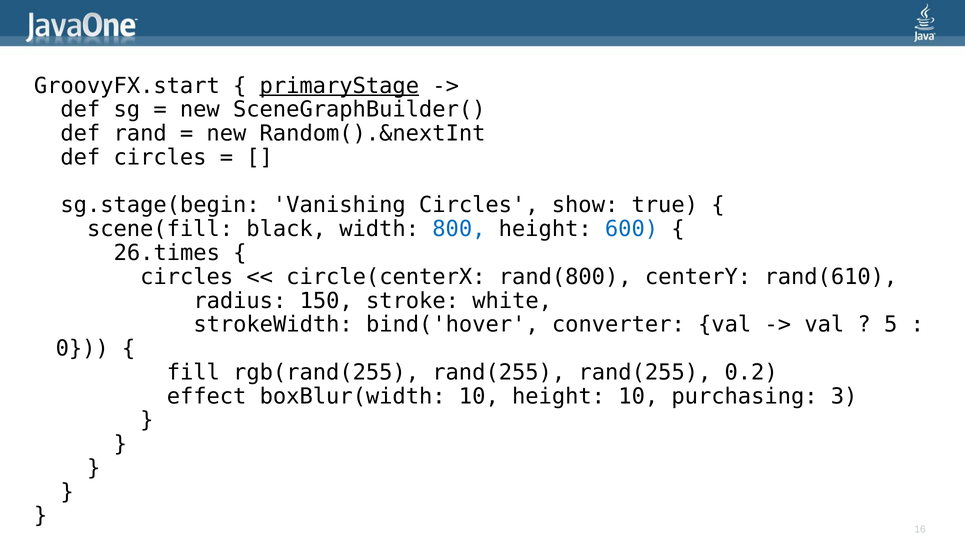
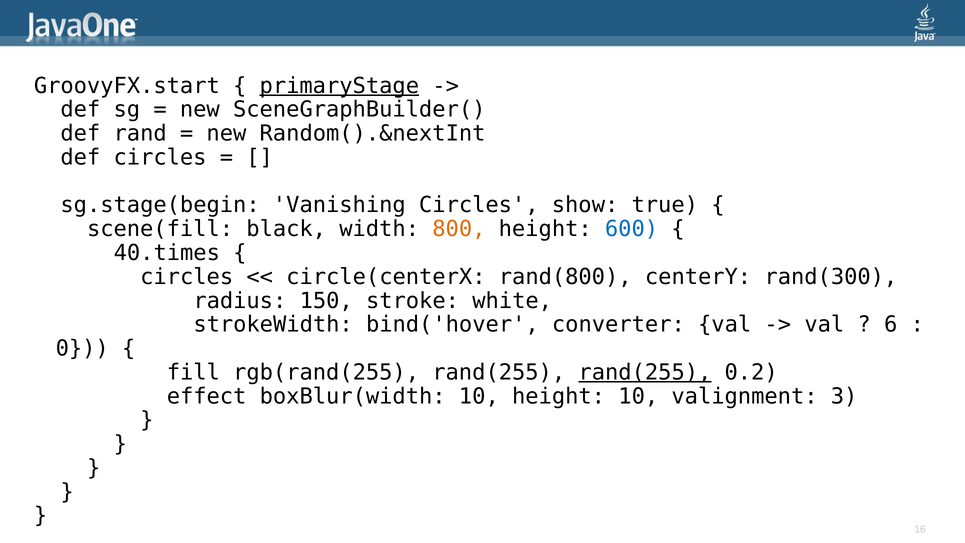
800 colour: blue -> orange
26.times: 26.times -> 40.times
rand(610: rand(610 -> rand(300
5: 5 -> 6
rand(255 at (645, 372) underline: none -> present
purchasing: purchasing -> valignment
